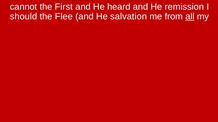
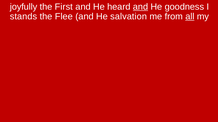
cannot: cannot -> joyfully
and at (141, 7) underline: none -> present
remission: remission -> goodness
should: should -> stands
